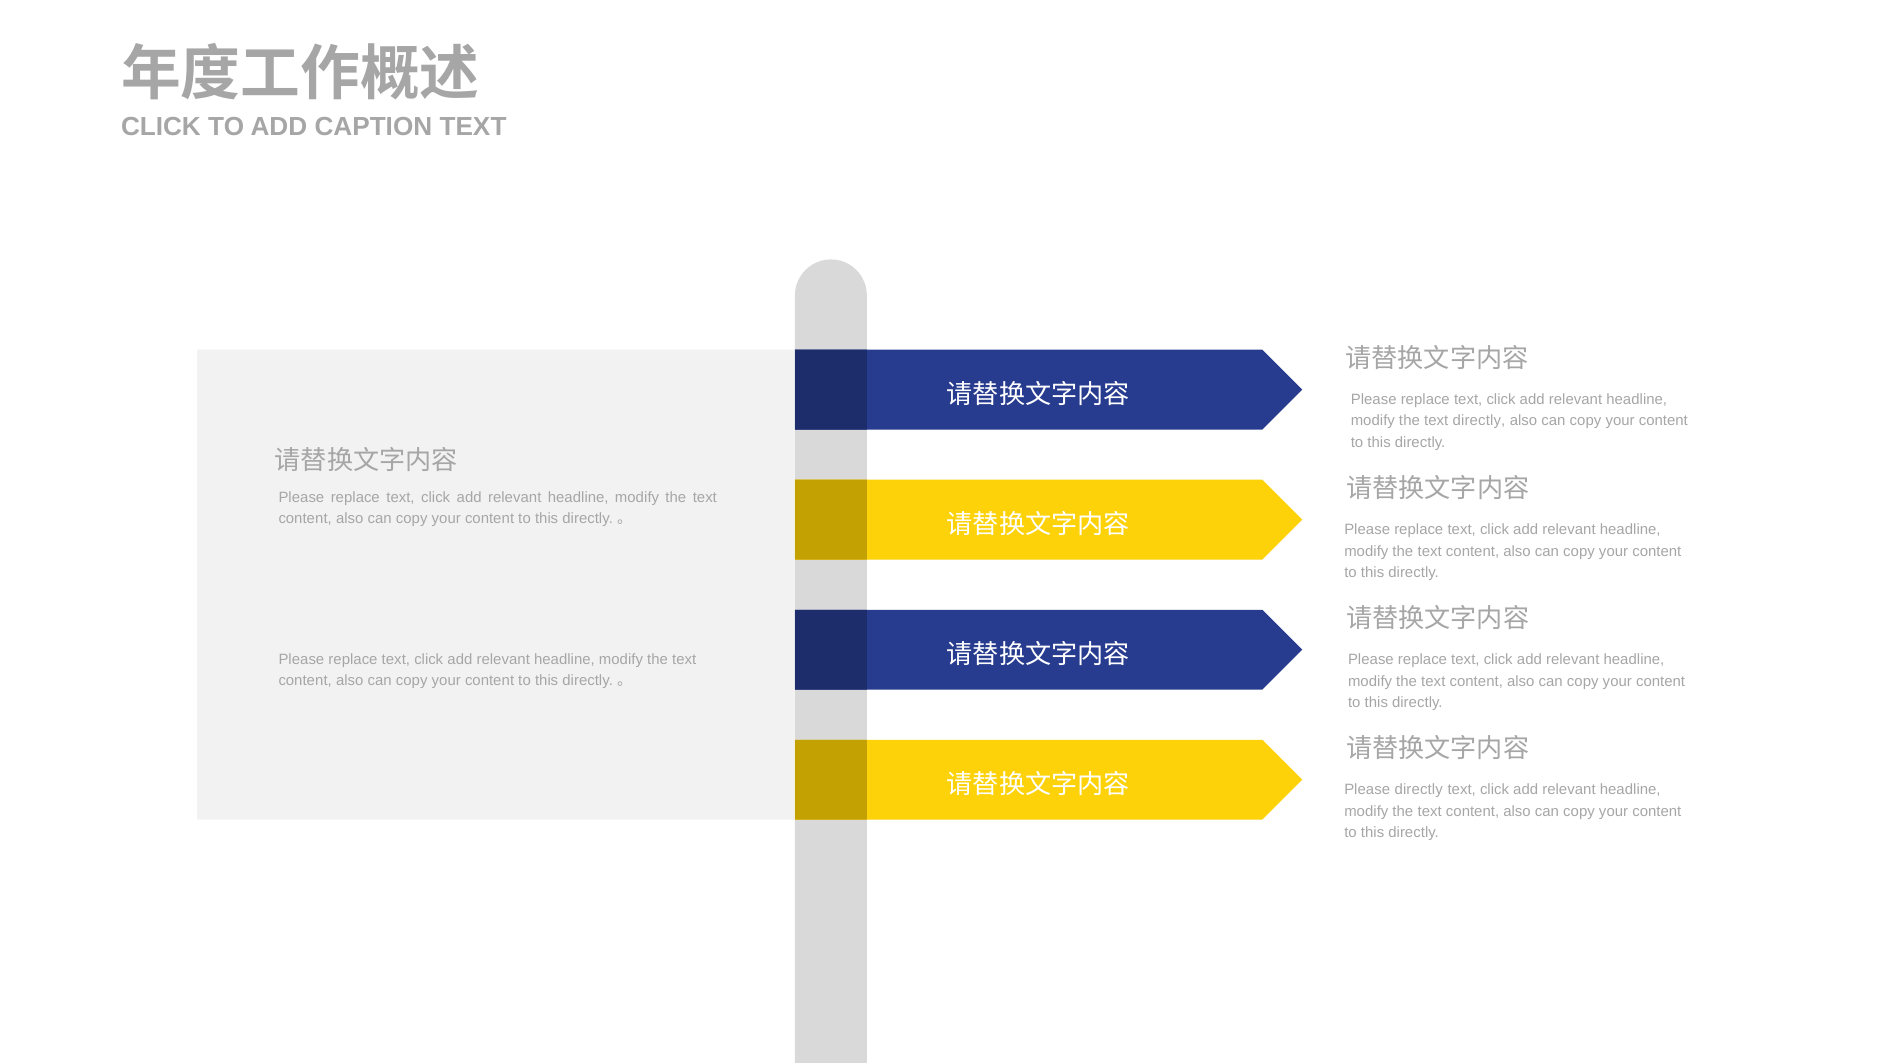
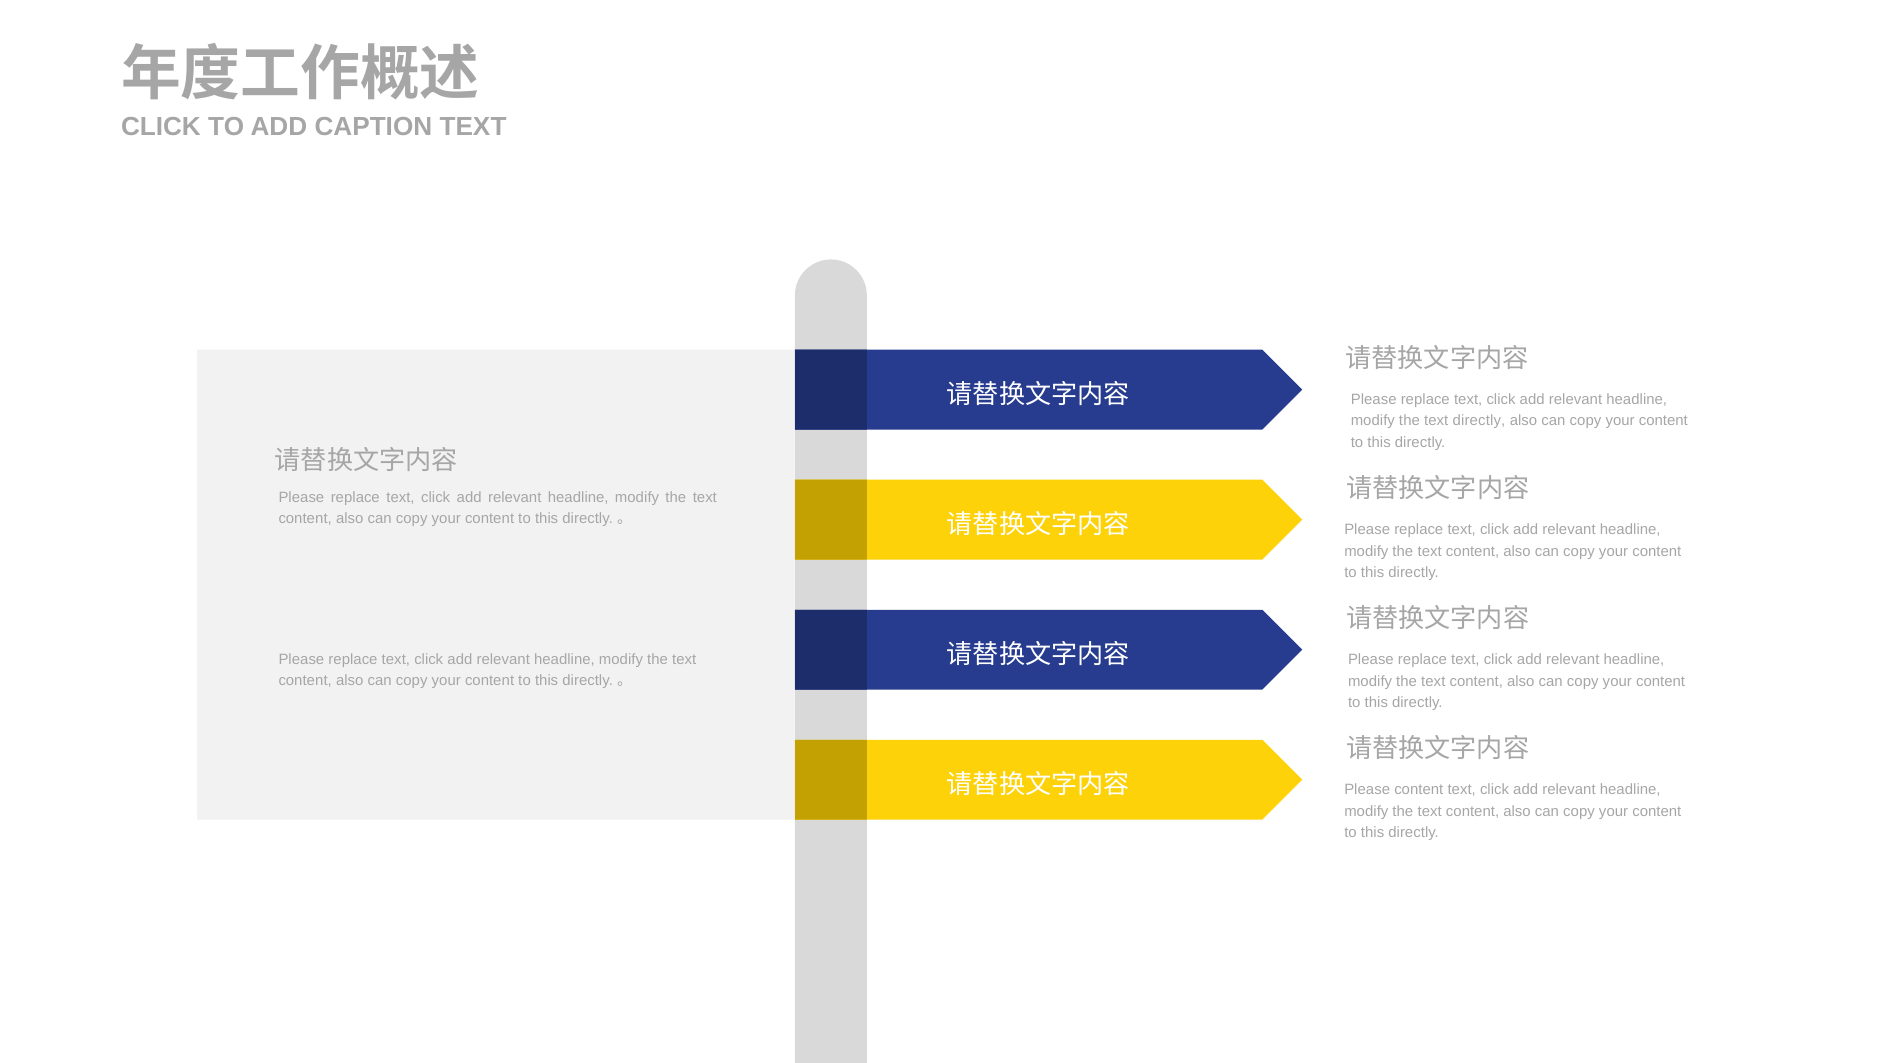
Please directly: directly -> content
